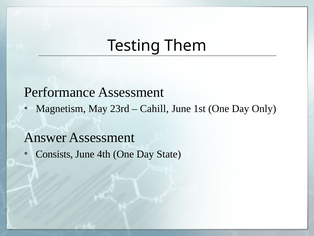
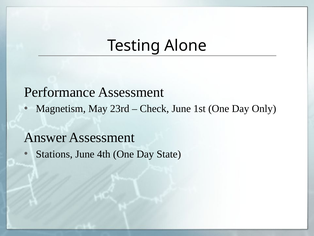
Them: Them -> Alone
Cahill: Cahill -> Check
Consists: Consists -> Stations
